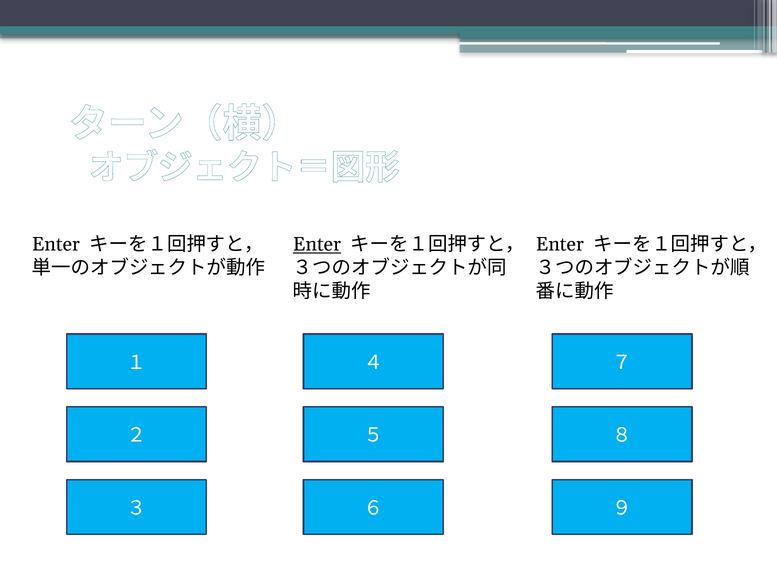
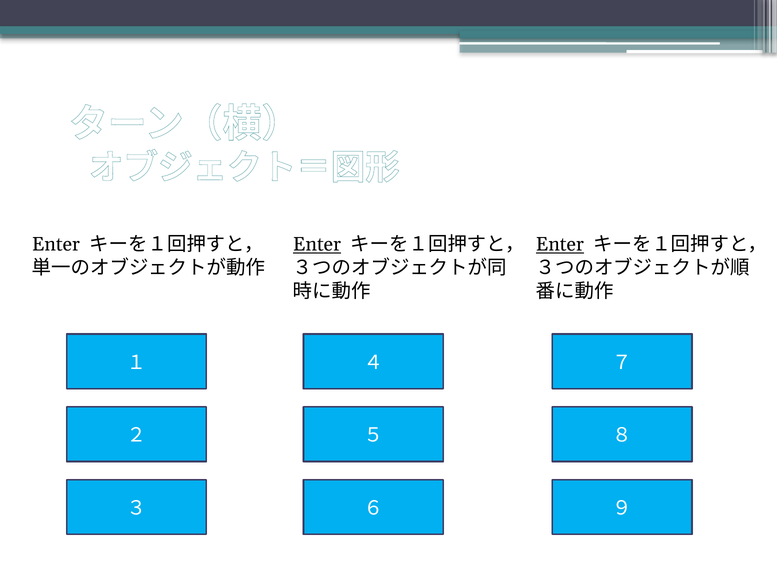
Enter at (560, 244) underline: none -> present
